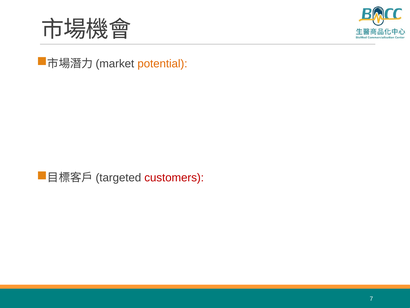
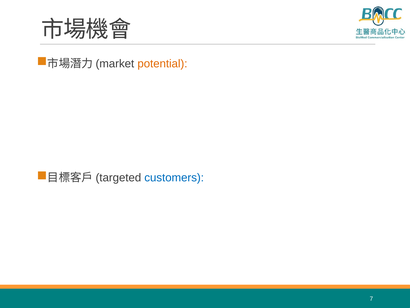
customers colour: red -> blue
